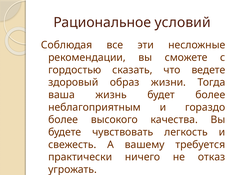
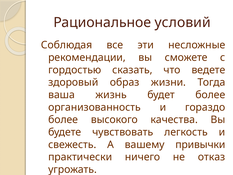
неблагоприятным: неблагоприятным -> организованность
требуется: требуется -> привычки
